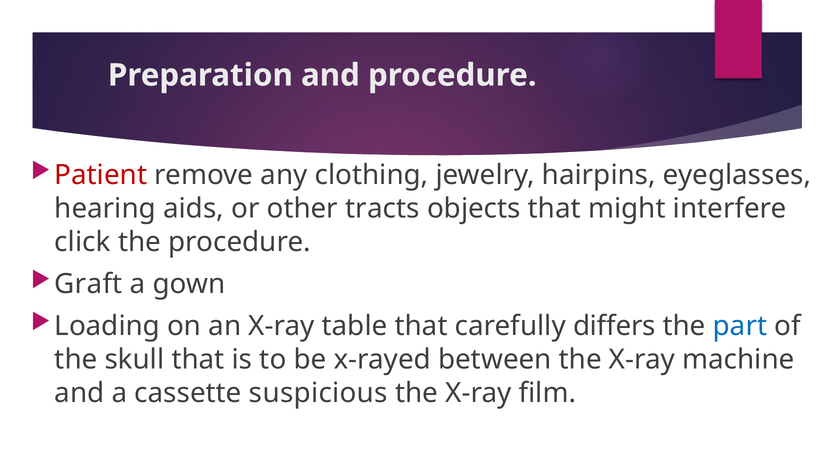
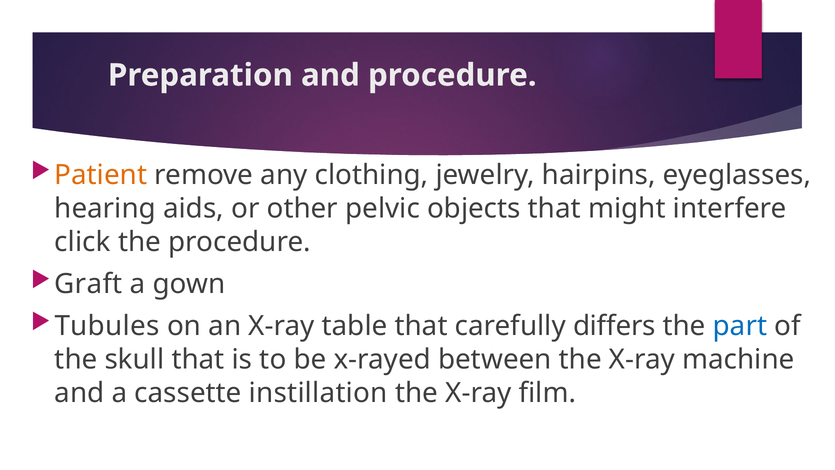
Patient colour: red -> orange
tracts: tracts -> pelvic
Loading: Loading -> Tubules
suspicious: suspicious -> instillation
